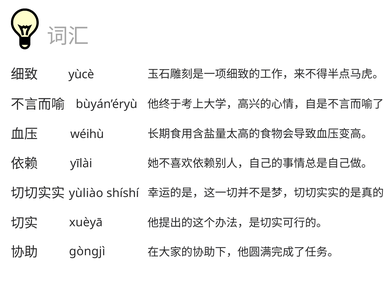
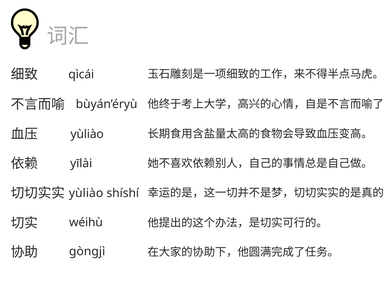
yùcè: yùcè -> qìcái
wéihù at (87, 134): wéihù -> yùliào
xuèyā: xuèyā -> wéihù
